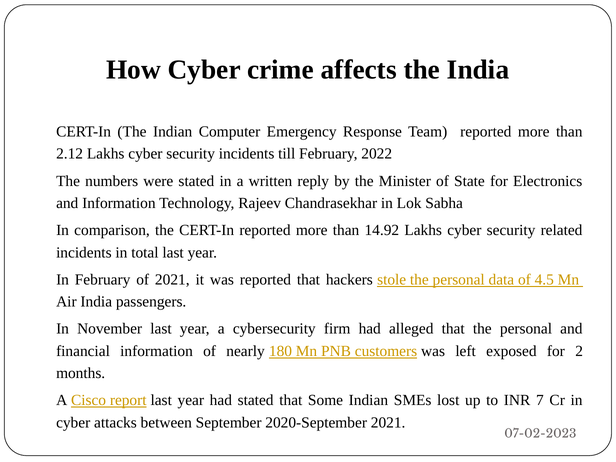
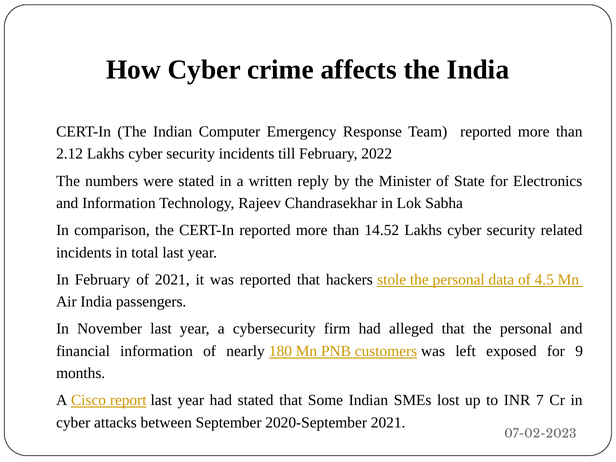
14.92: 14.92 -> 14.52
2: 2 -> 9
